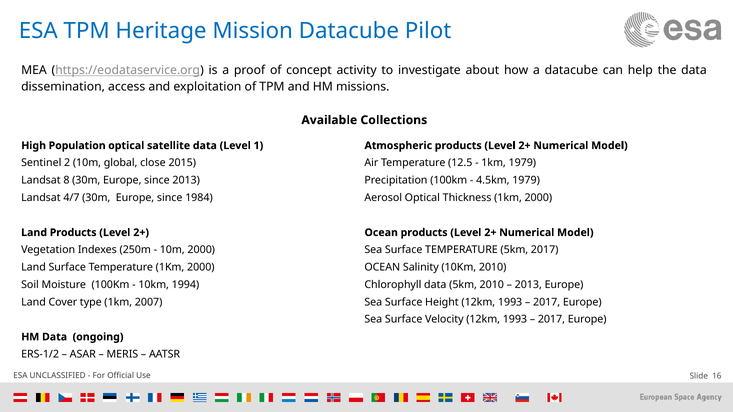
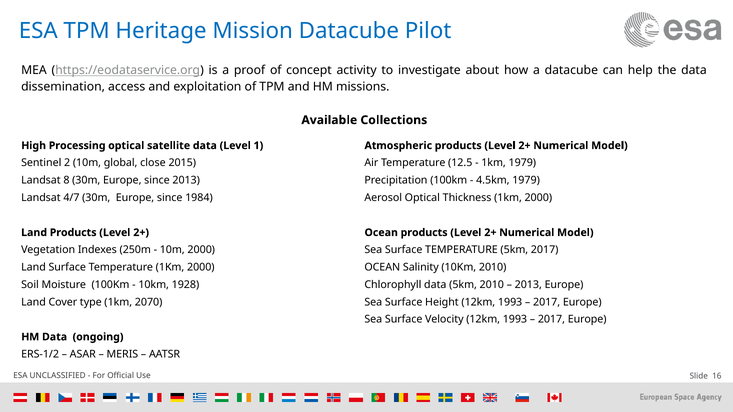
Population: Population -> Processing
1994: 1994 -> 1928
2007: 2007 -> 2070
